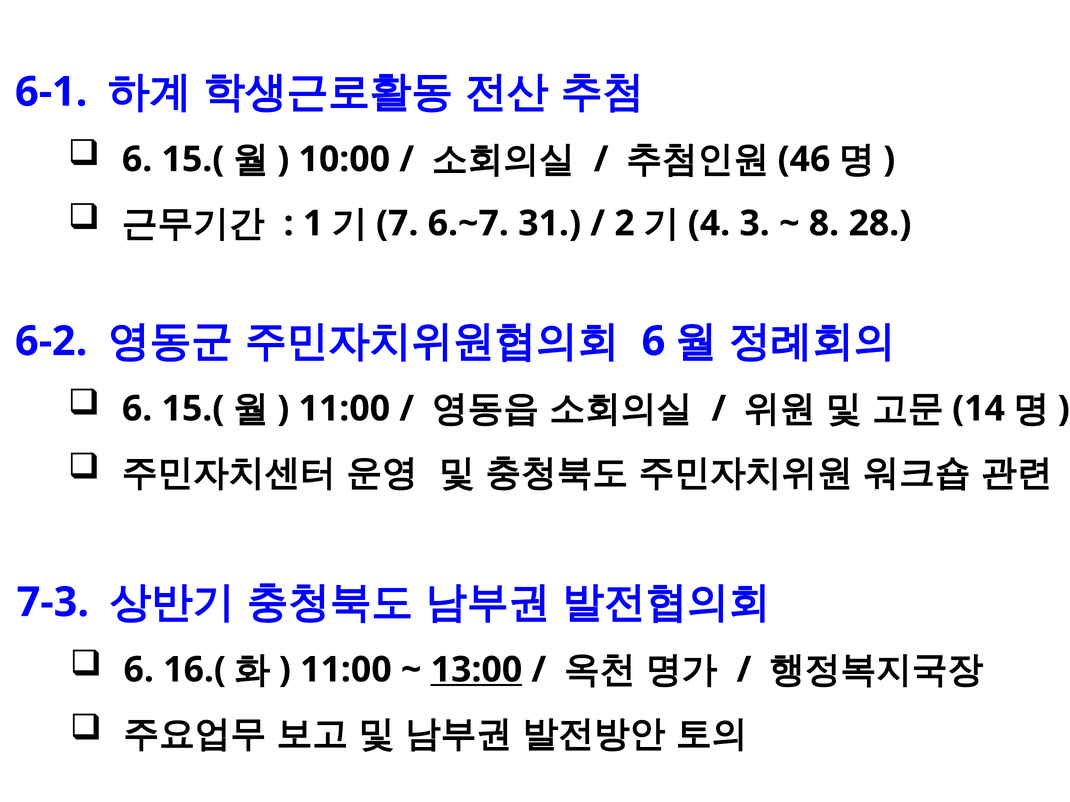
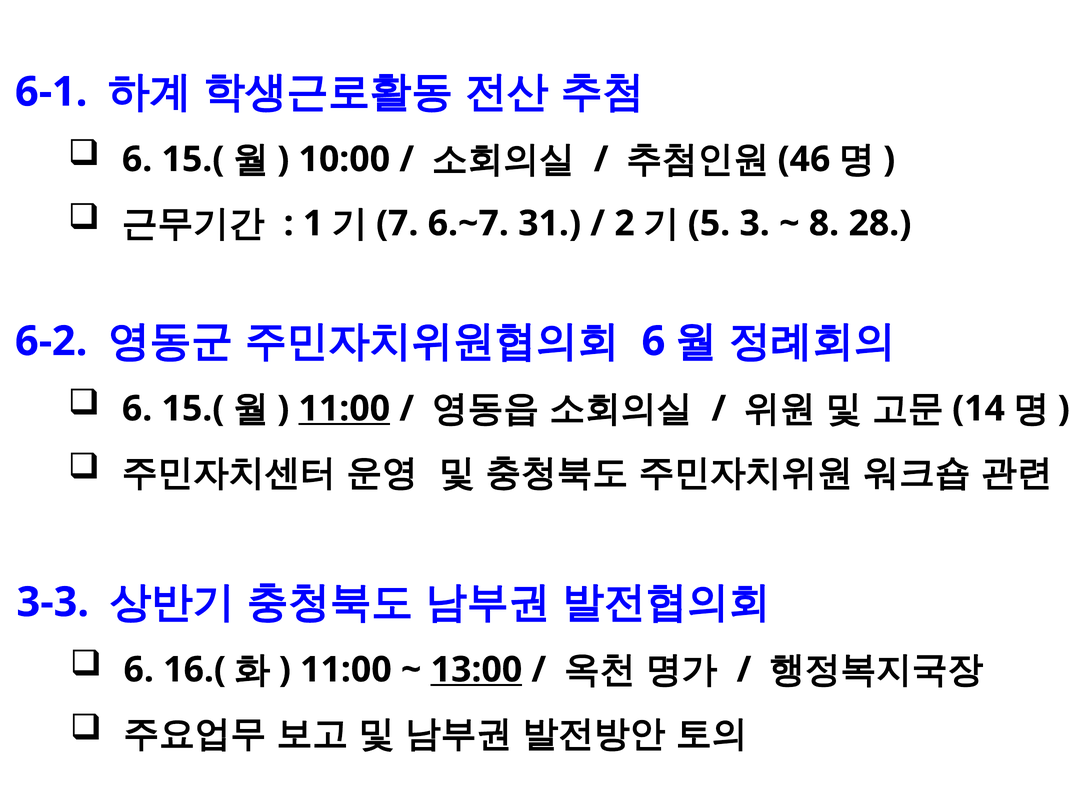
4: 4 -> 5
11:00 at (344, 409) underline: none -> present
7-3: 7-3 -> 3-3
